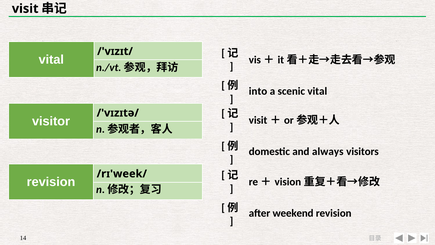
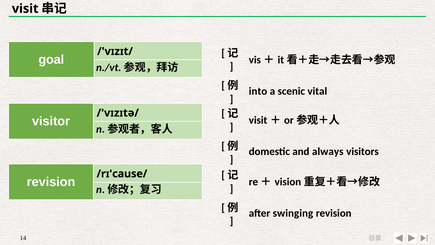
vital at (51, 60): vital -> goal
/rɪ'week/: /rɪ'week/ -> /rɪ'cause/
weekend: weekend -> swinging
